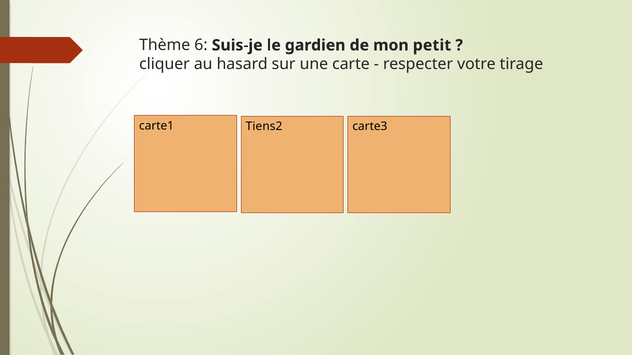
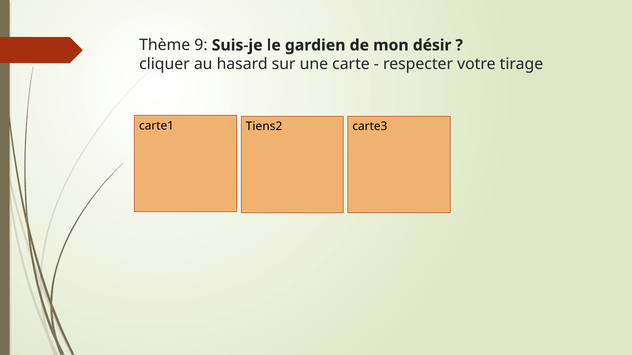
6: 6 -> 9
petit: petit -> désir
